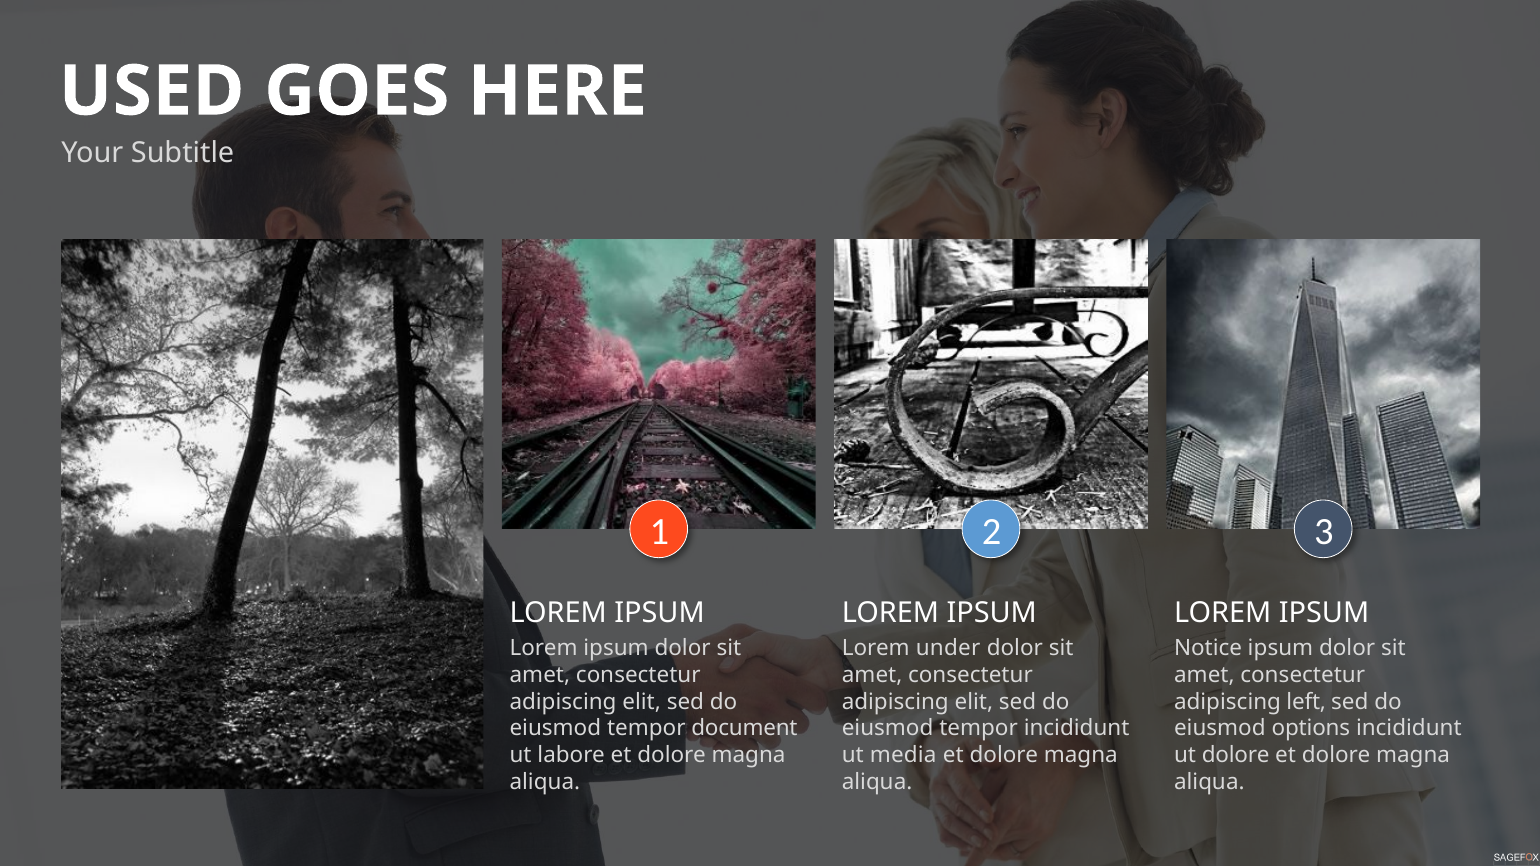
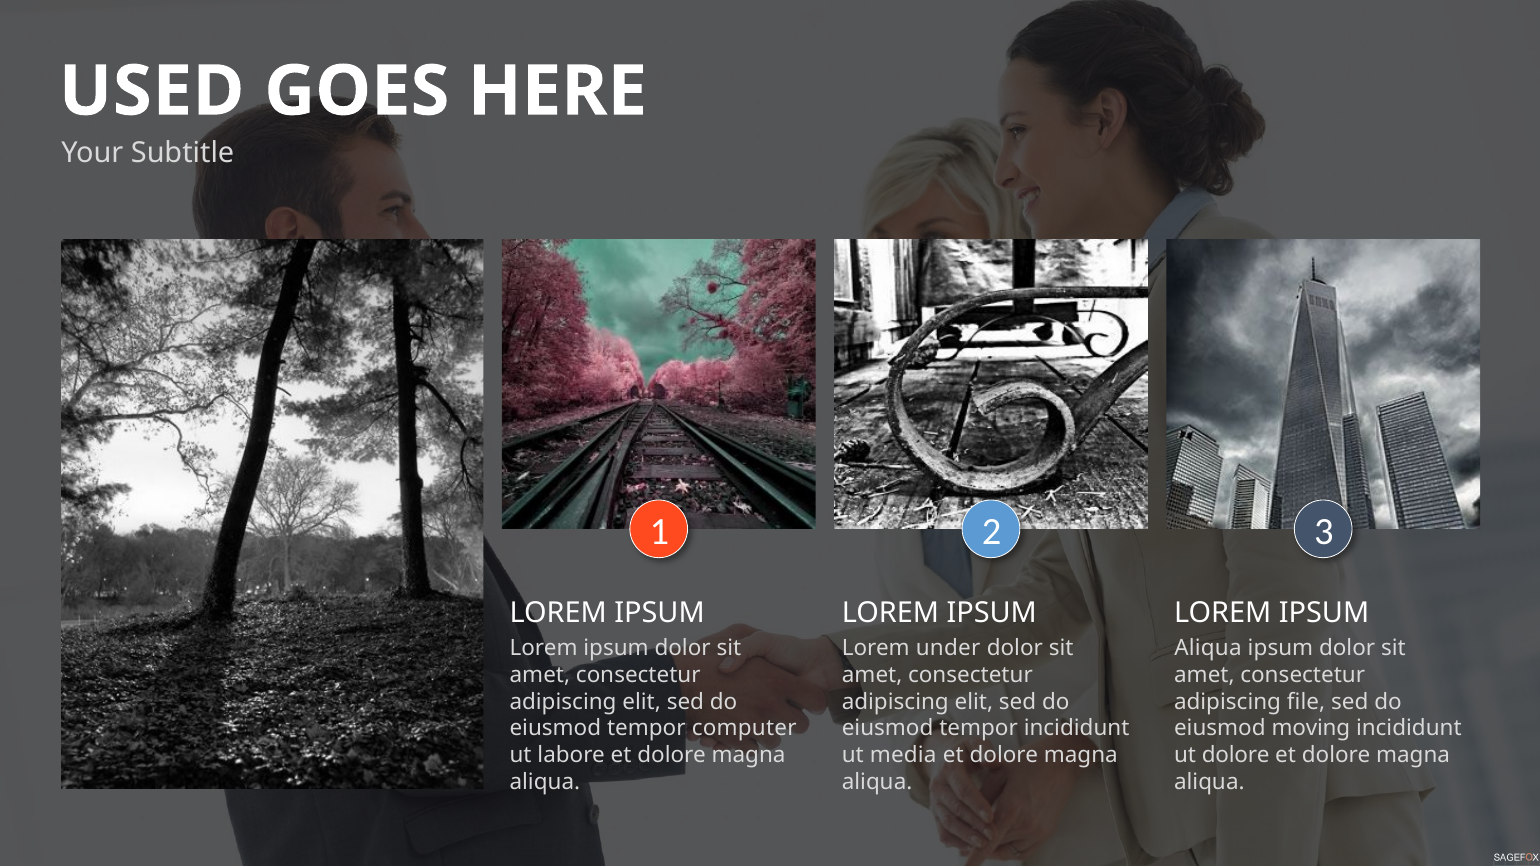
Notice at (1208, 648): Notice -> Aliqua
left: left -> file
document: document -> computer
options: options -> moving
